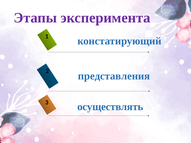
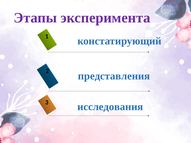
осуществлять: осуществлять -> исследования
